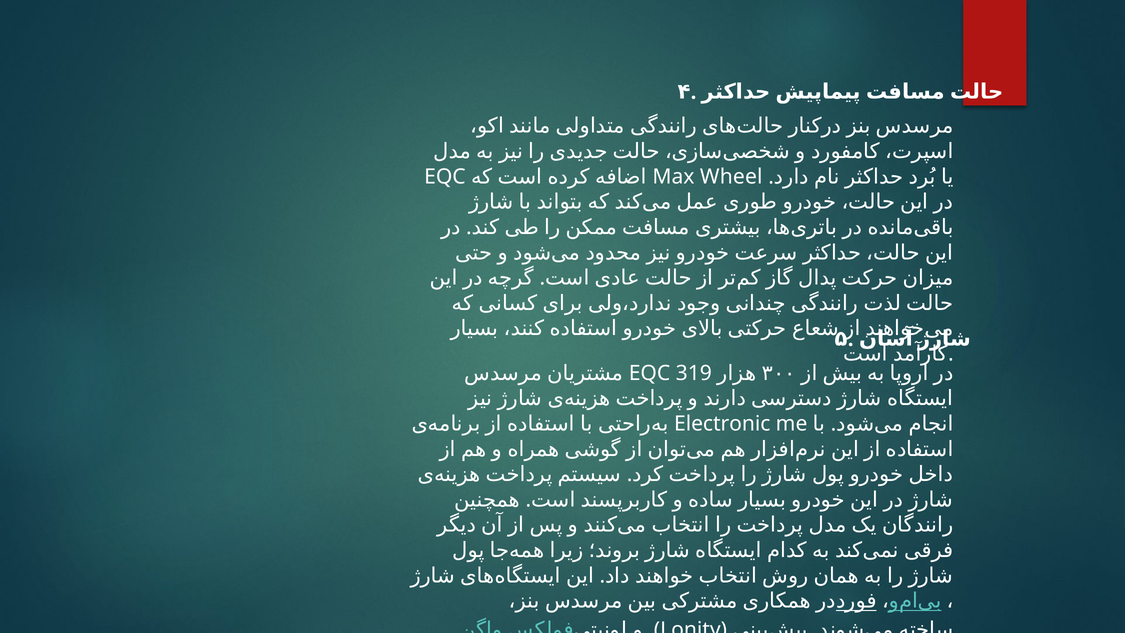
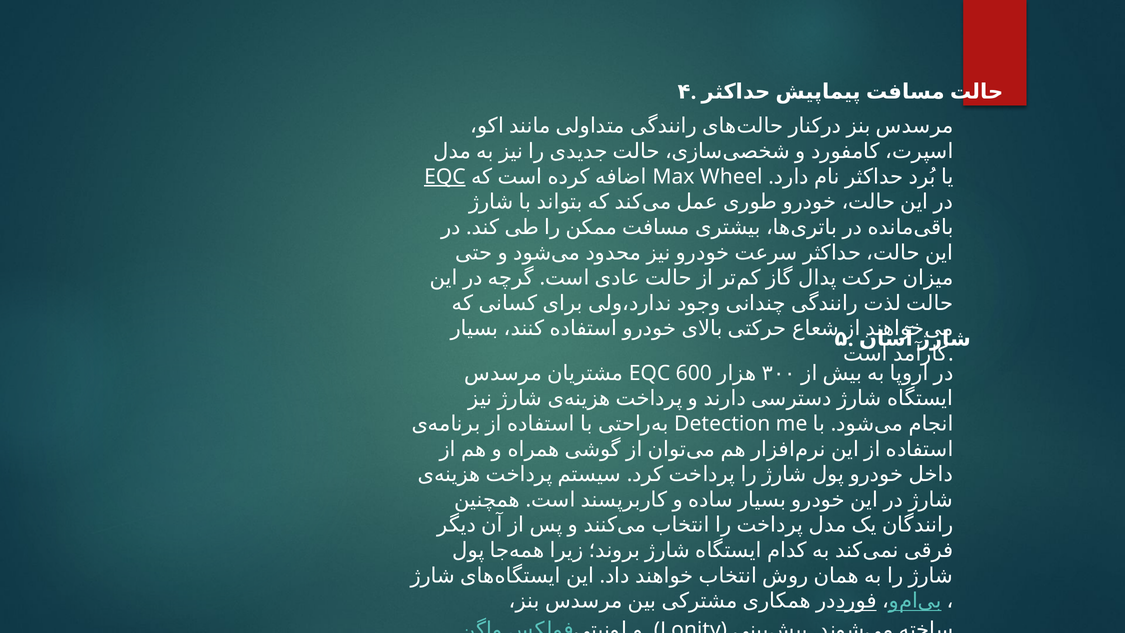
EQC at (445, 177) underline: none -> present
319: 319 -> 600
Electronic: Electronic -> Detection
